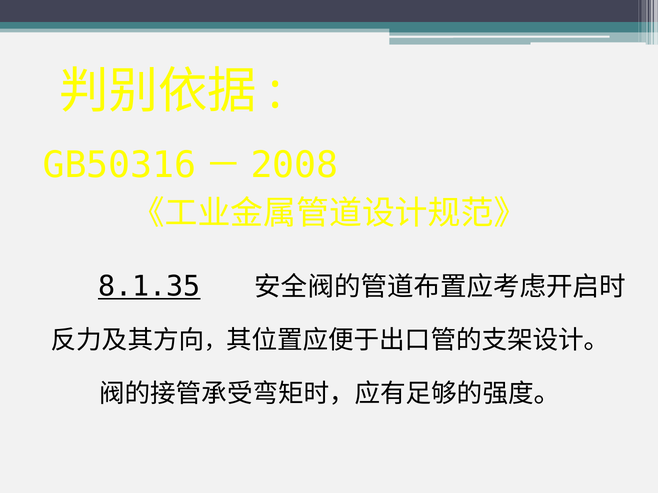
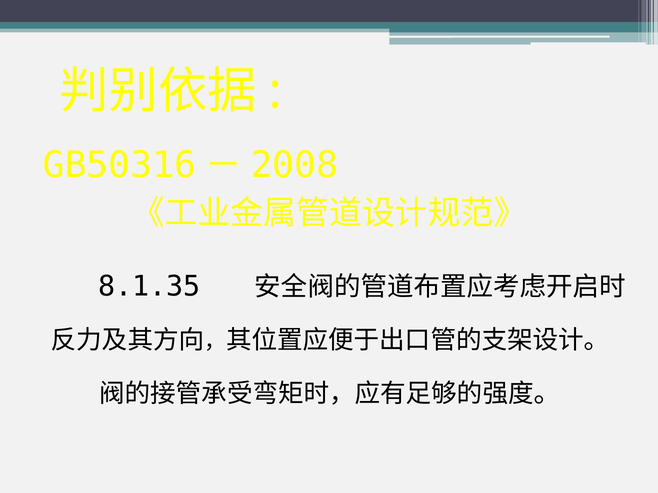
8.1.35 underline: present -> none
